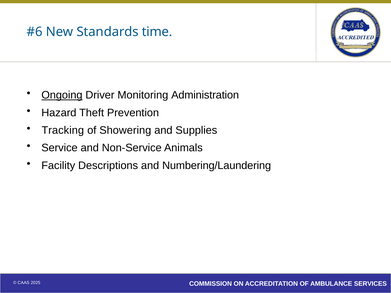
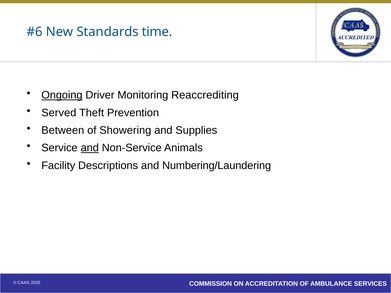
Administration: Administration -> Reaccrediting
Hazard: Hazard -> Served
Tracking: Tracking -> Between
and at (90, 148) underline: none -> present
